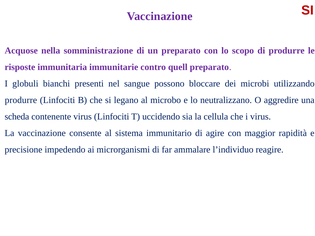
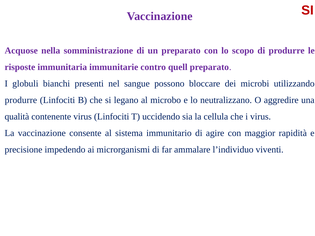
scheda: scheda -> qualità
reagire: reagire -> viventi
